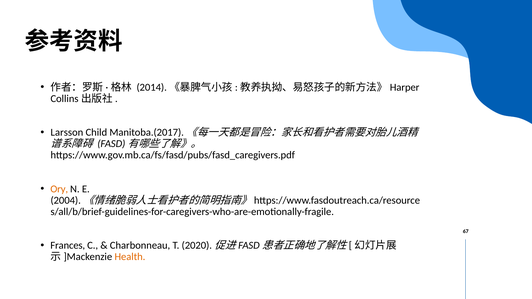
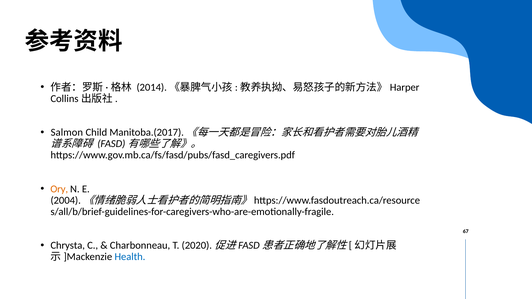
Larsson: Larsson -> Salmon
Frances: Frances -> Chrysta
Health colour: orange -> blue
